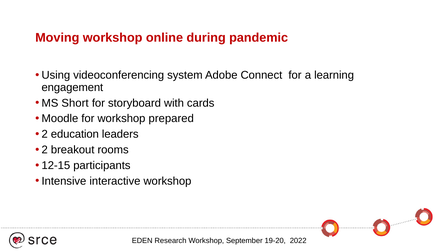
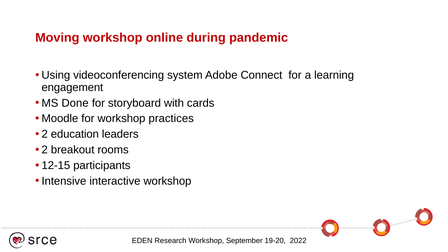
Short: Short -> Done
prepared: prepared -> practices
